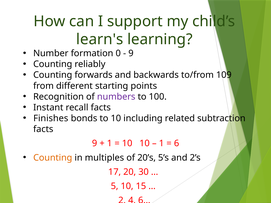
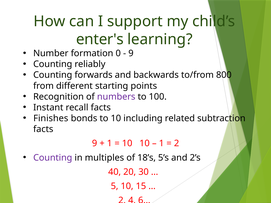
learn's: learn's -> enter's
109: 109 -> 800
6 at (177, 144): 6 -> 2
Counting at (53, 158) colour: orange -> purple
20’s: 20’s -> 18’s
17: 17 -> 40
